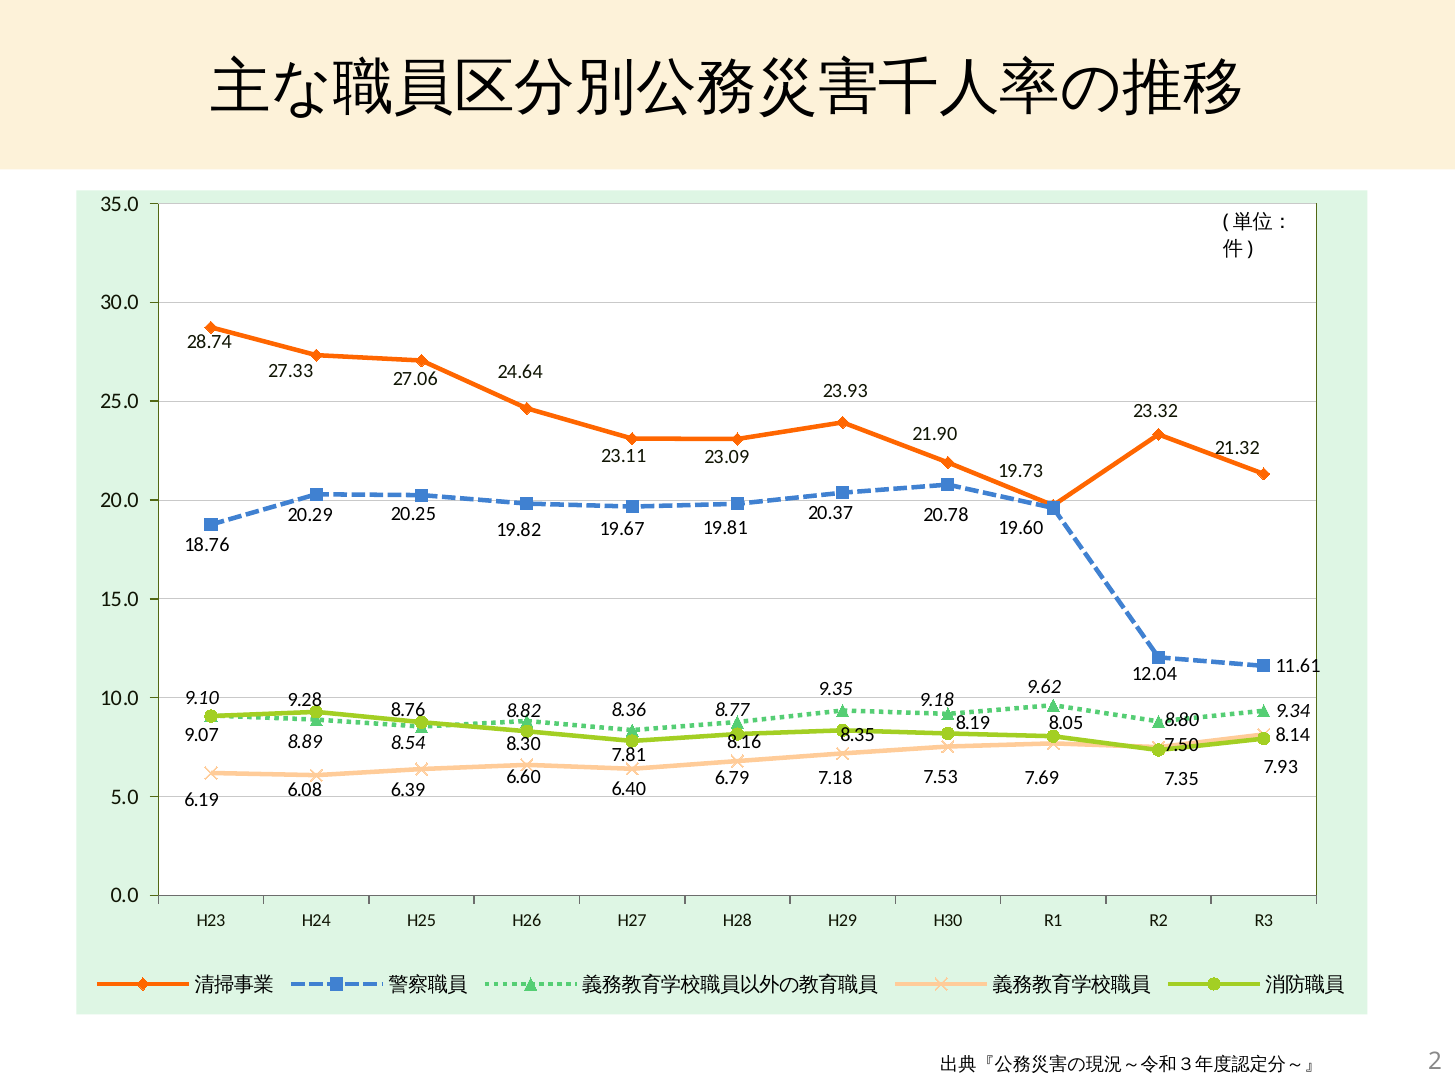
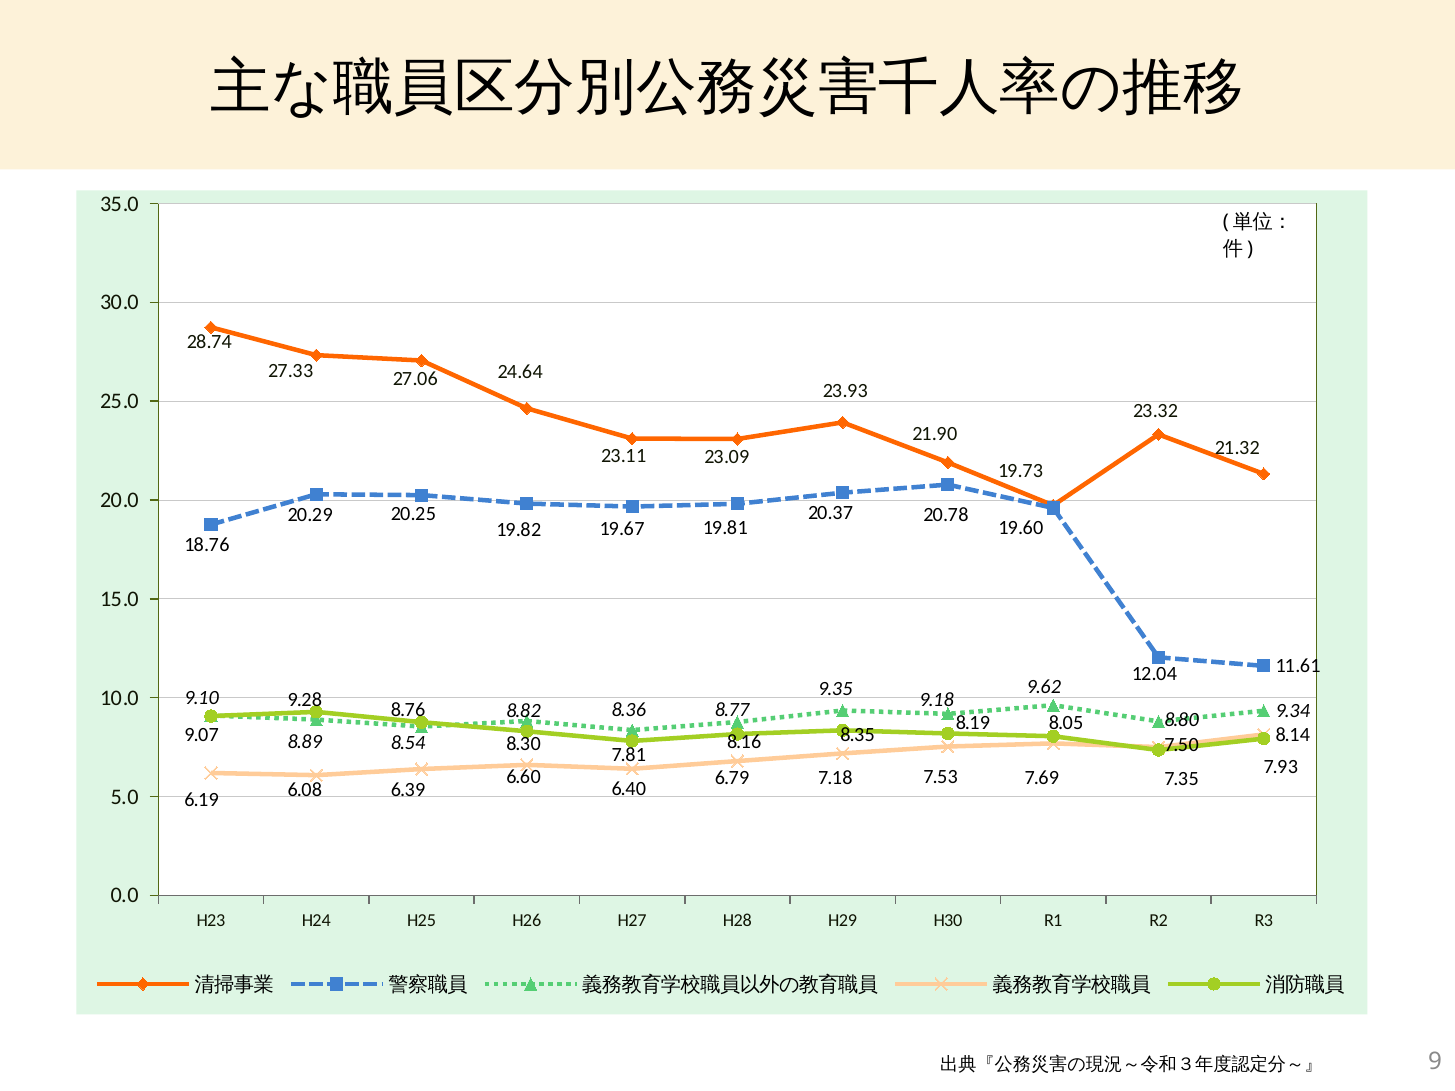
2: 2 -> 9
